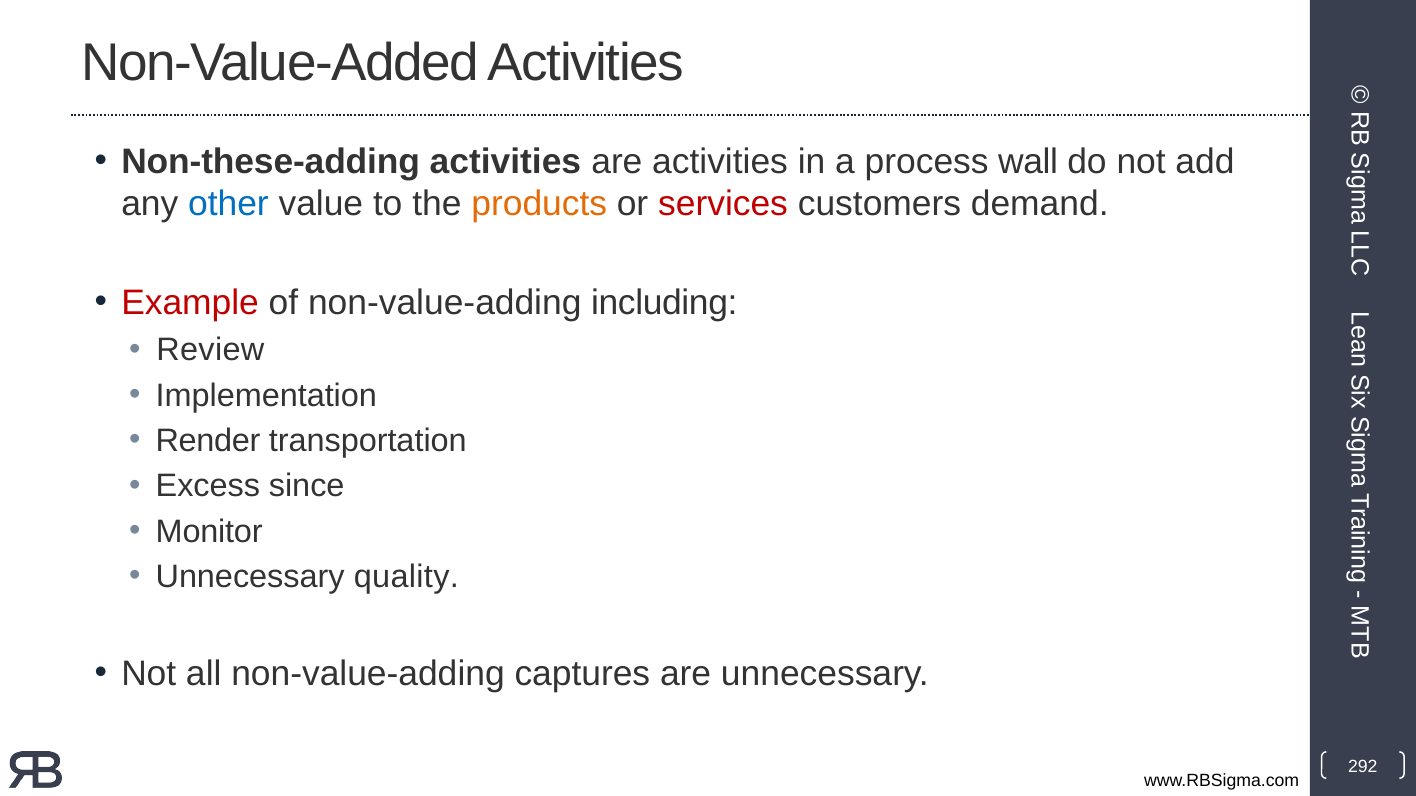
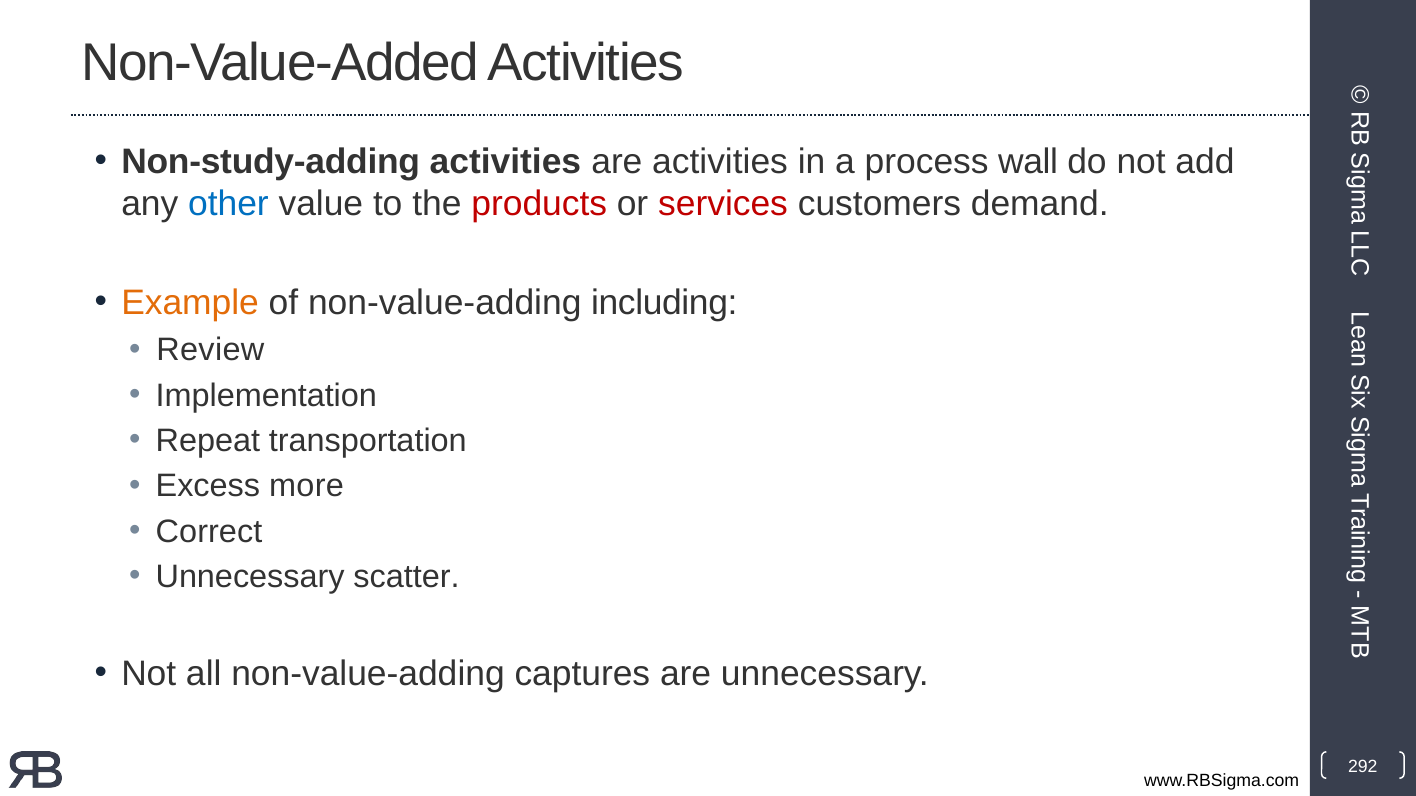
Non-these-adding: Non-these-adding -> Non-study-adding
products colour: orange -> red
Example colour: red -> orange
Render: Render -> Repeat
since: since -> more
Monitor: Monitor -> Correct
quality: quality -> scatter
